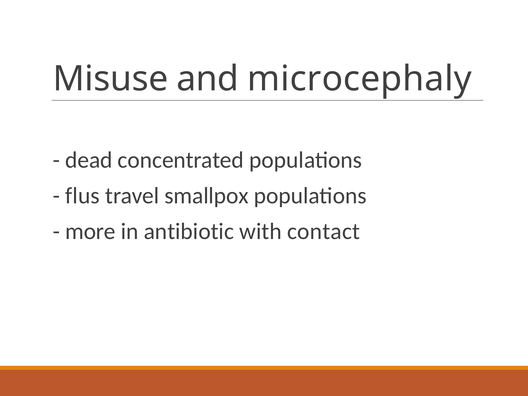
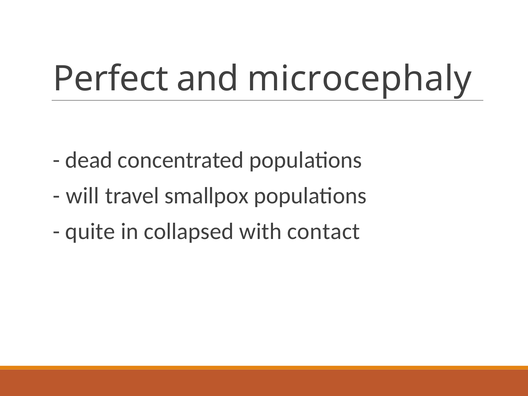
Misuse: Misuse -> Perfect
flus: flus -> will
more: more -> quite
antibiotic: antibiotic -> collapsed
